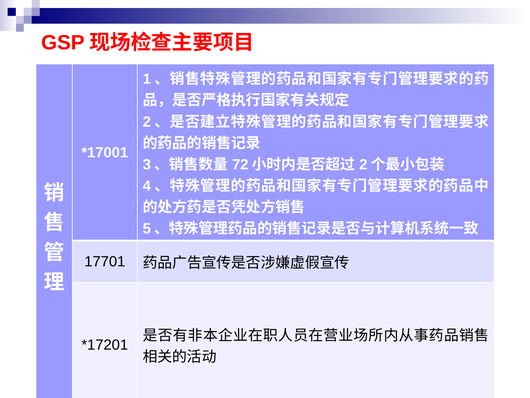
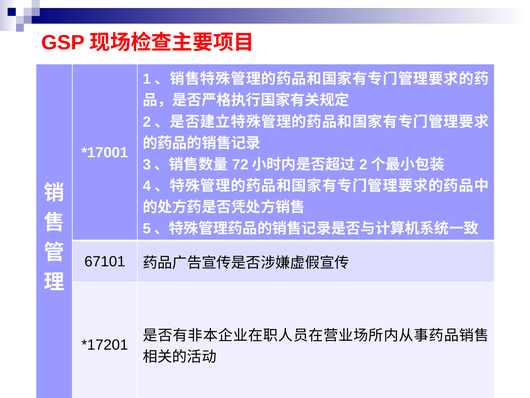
17701: 17701 -> 67101
